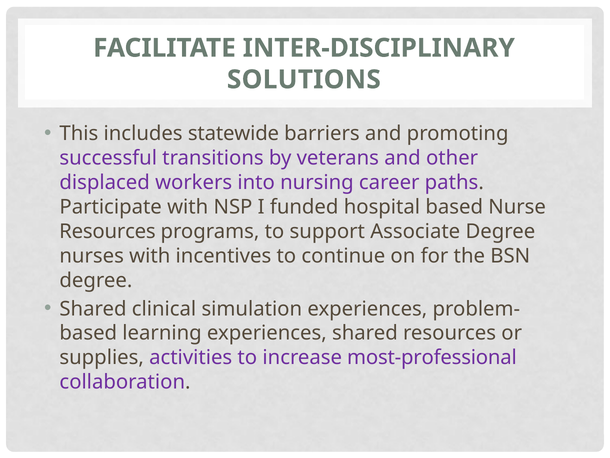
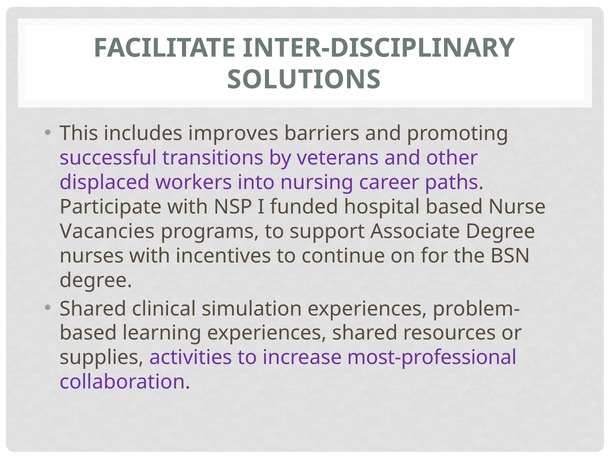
statewide: statewide -> improves
Resources at (107, 231): Resources -> Vacancies
